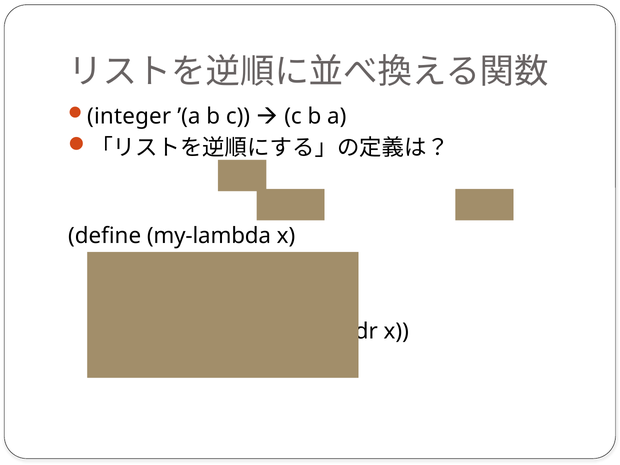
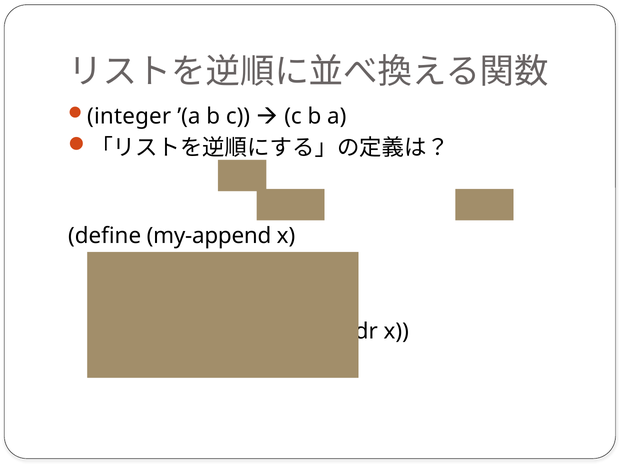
my-lambda: my-lambda -> my-append
